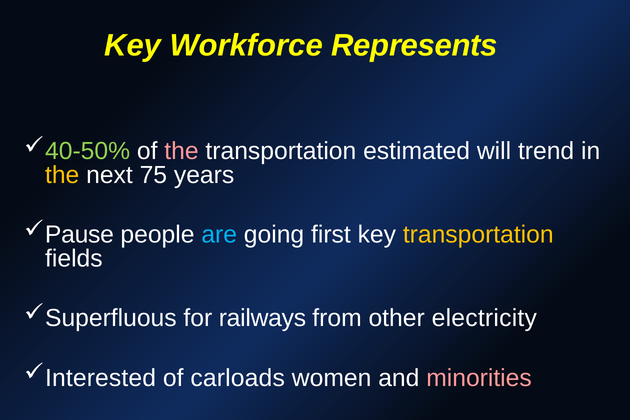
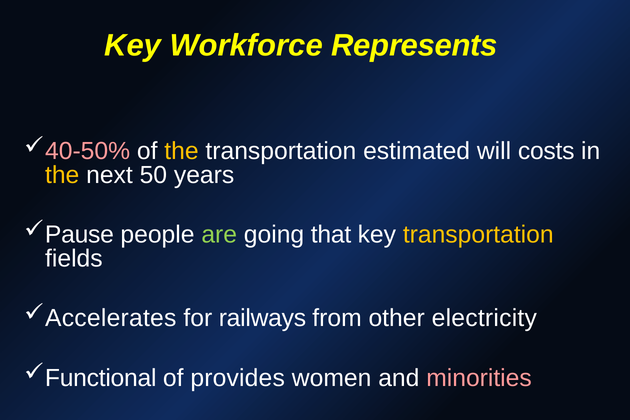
40-50% colour: light green -> pink
the at (181, 151) colour: pink -> yellow
trend: trend -> costs
75: 75 -> 50
are colour: light blue -> light green
first: first -> that
Superfluous: Superfluous -> Accelerates
Interested: Interested -> Functional
carloads: carloads -> provides
